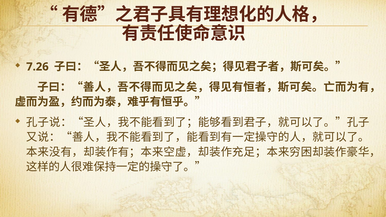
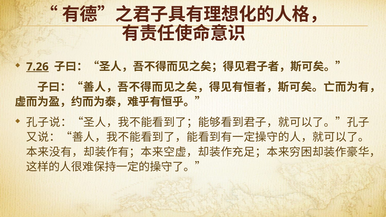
7.26 underline: none -> present
